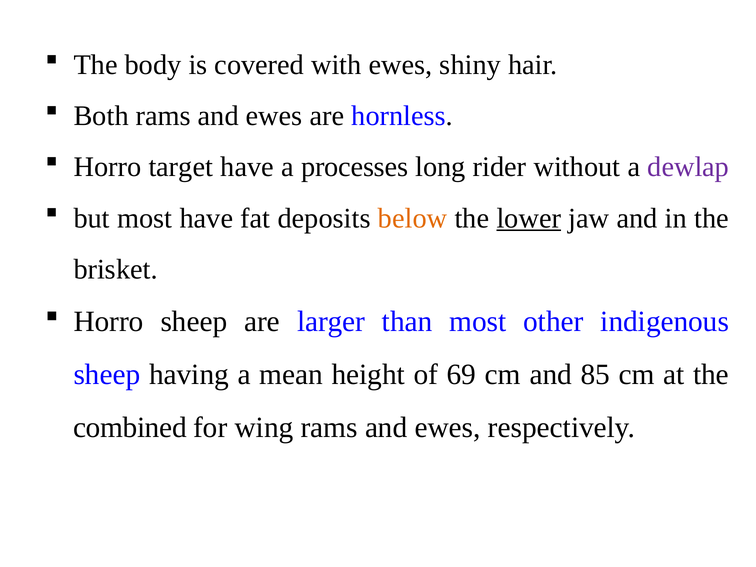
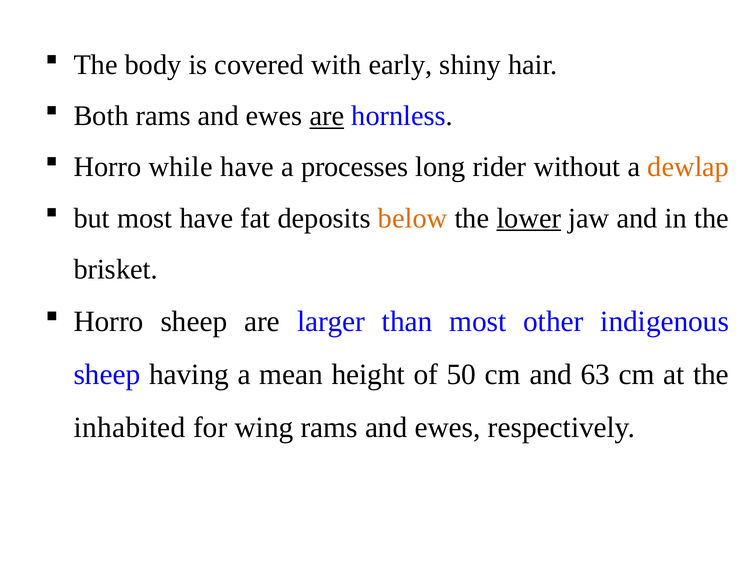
with ewes: ewes -> early
are at (327, 116) underline: none -> present
target: target -> while
dewlap colour: purple -> orange
69: 69 -> 50
85: 85 -> 63
combined: combined -> inhabited
